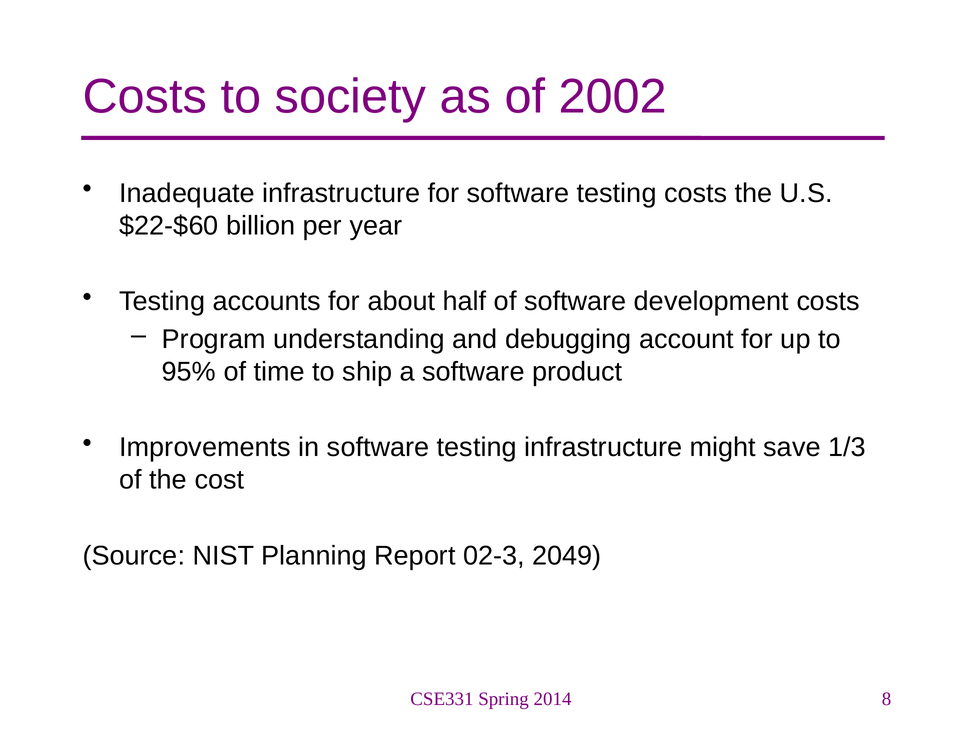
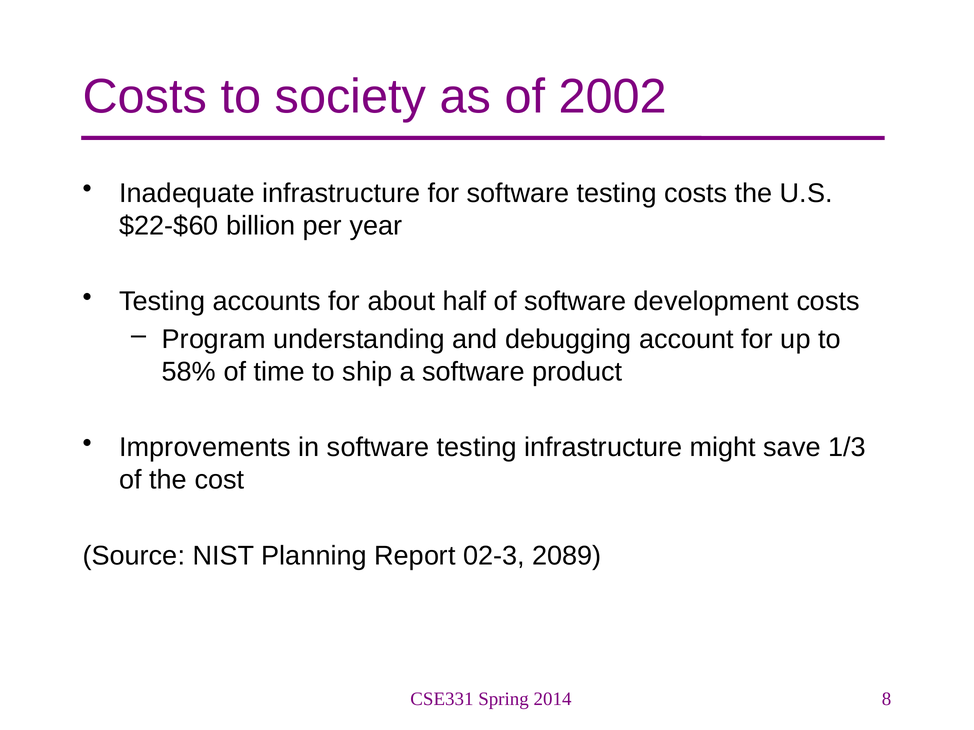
95%: 95% -> 58%
2049: 2049 -> 2089
